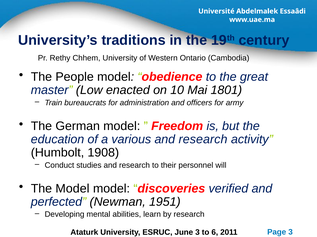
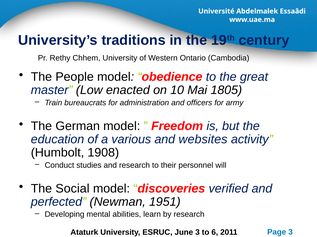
1801: 1801 -> 1805
various and research: research -> websites
The Model: Model -> Social
